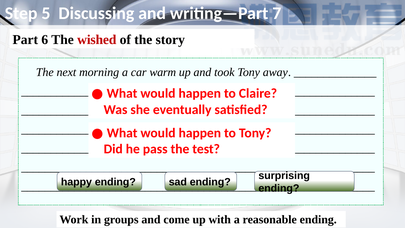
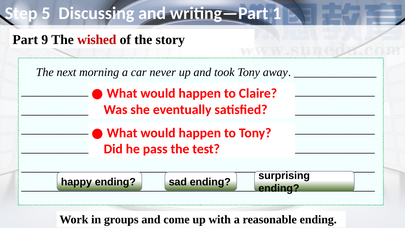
7: 7 -> 1
6: 6 -> 9
warm: warm -> never
